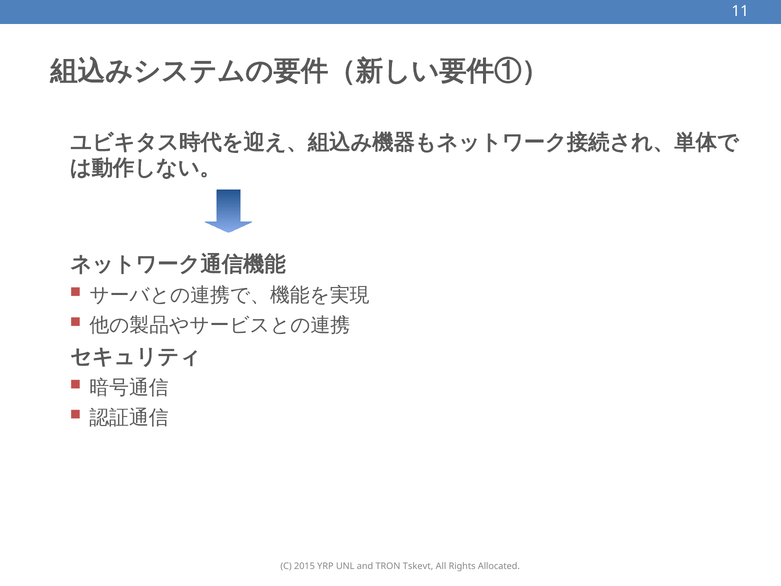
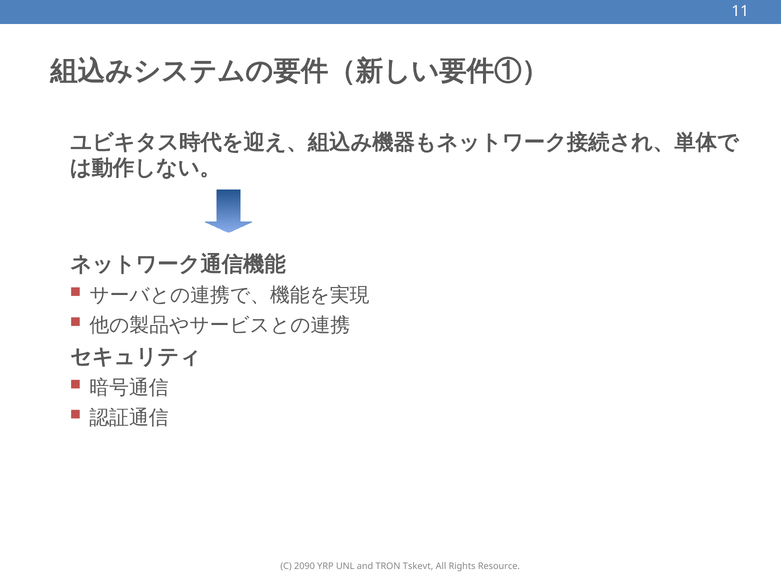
2015: 2015 -> 2090
Allocated: Allocated -> Resource
